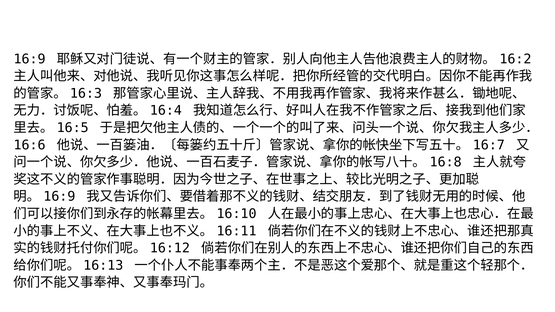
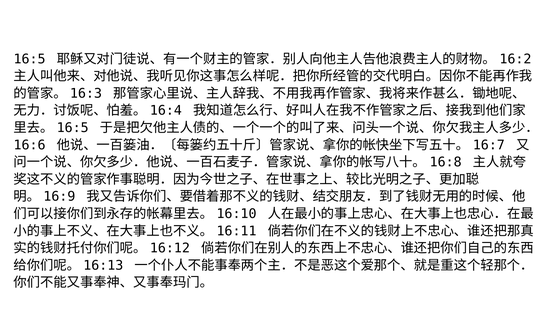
16:9: 16:9 -> 16:5
